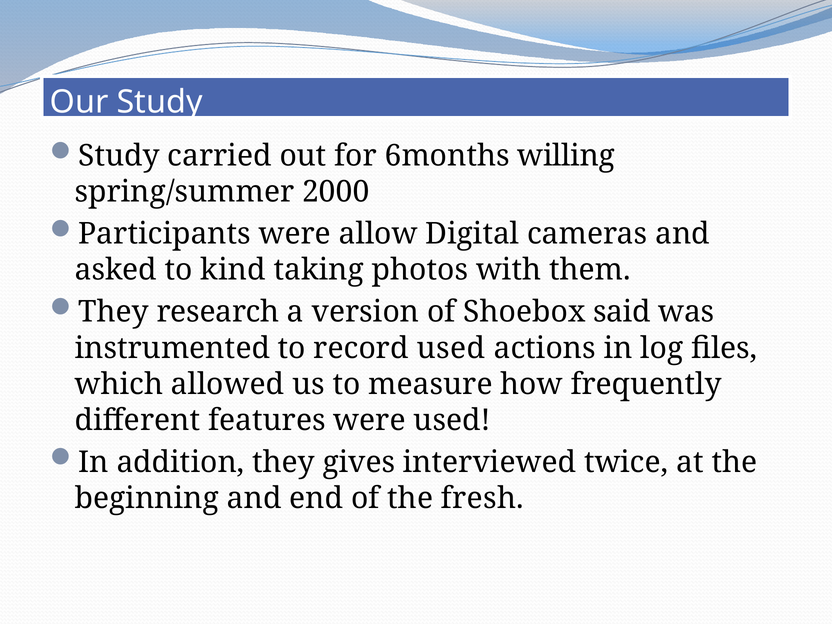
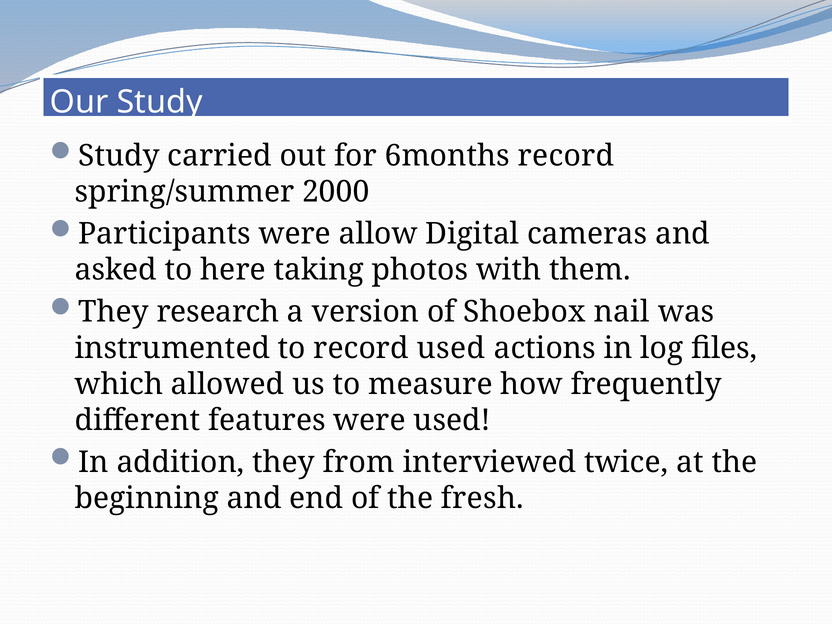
6months willing: willing -> record
kind: kind -> here
said: said -> nail
gives: gives -> from
